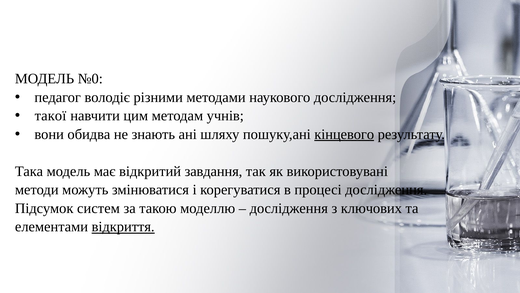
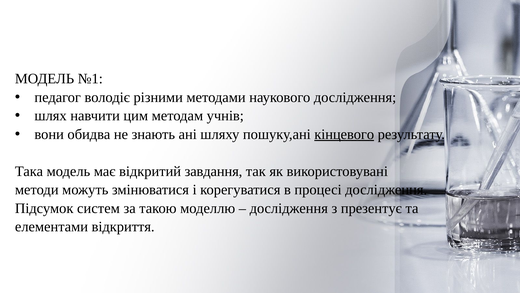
№0: №0 -> №1
такої: такої -> шлях
ключових: ключових -> презентує
відкриття underline: present -> none
